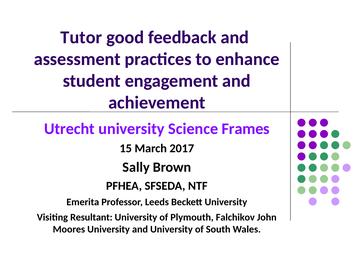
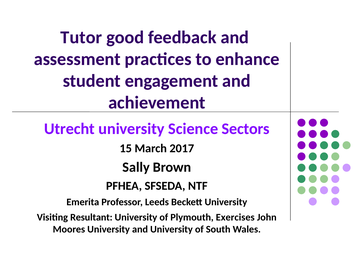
Frames: Frames -> Sectors
Falchikov: Falchikov -> Exercises
